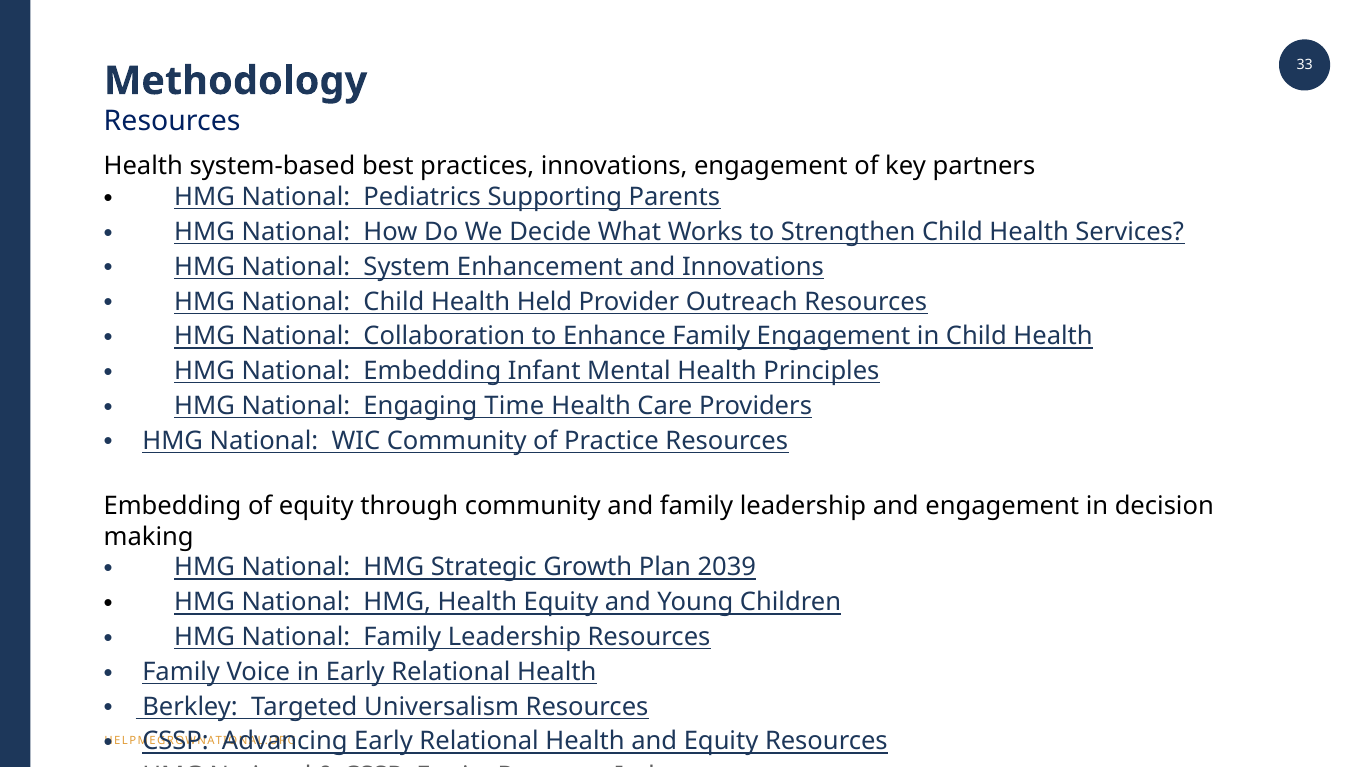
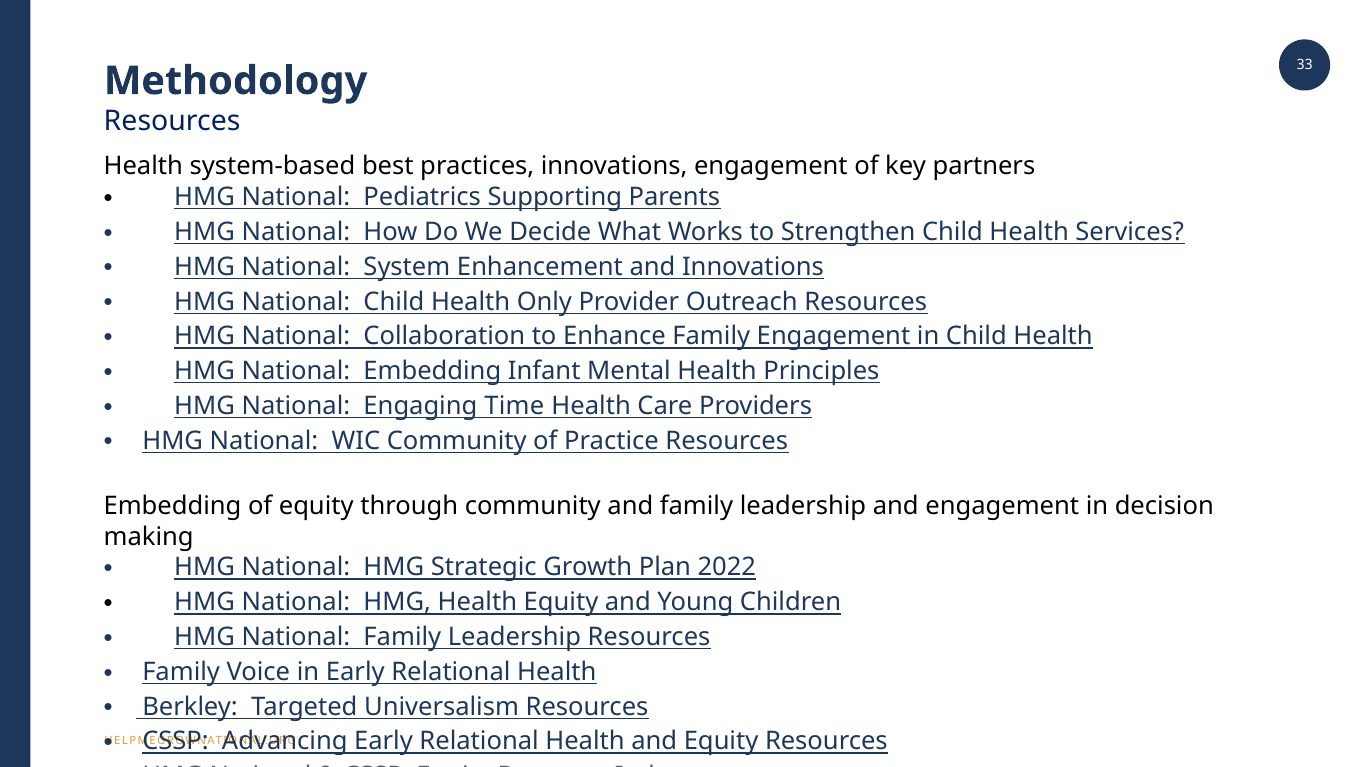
Held: Held -> Only
2039: 2039 -> 2022
